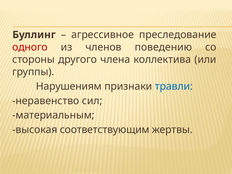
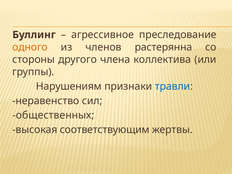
одного colour: red -> orange
поведению: поведению -> растерянна
материальным: материальным -> общественных
